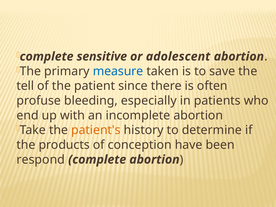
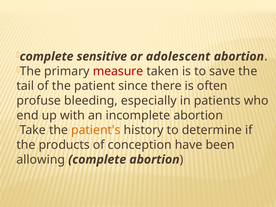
measure colour: blue -> red
tell: tell -> tail
respond: respond -> allowing
